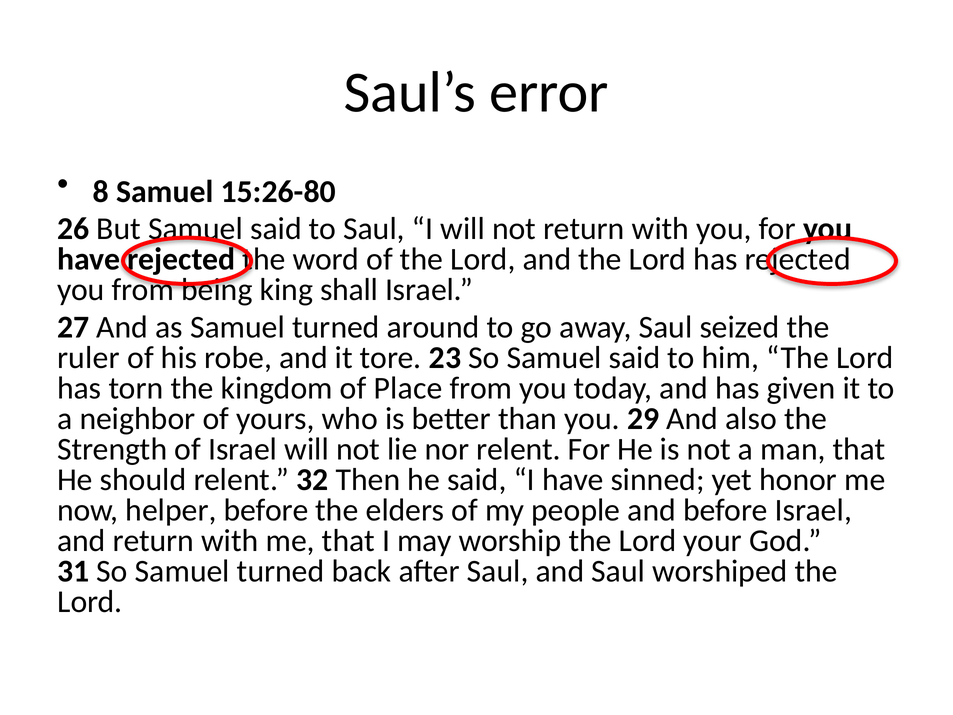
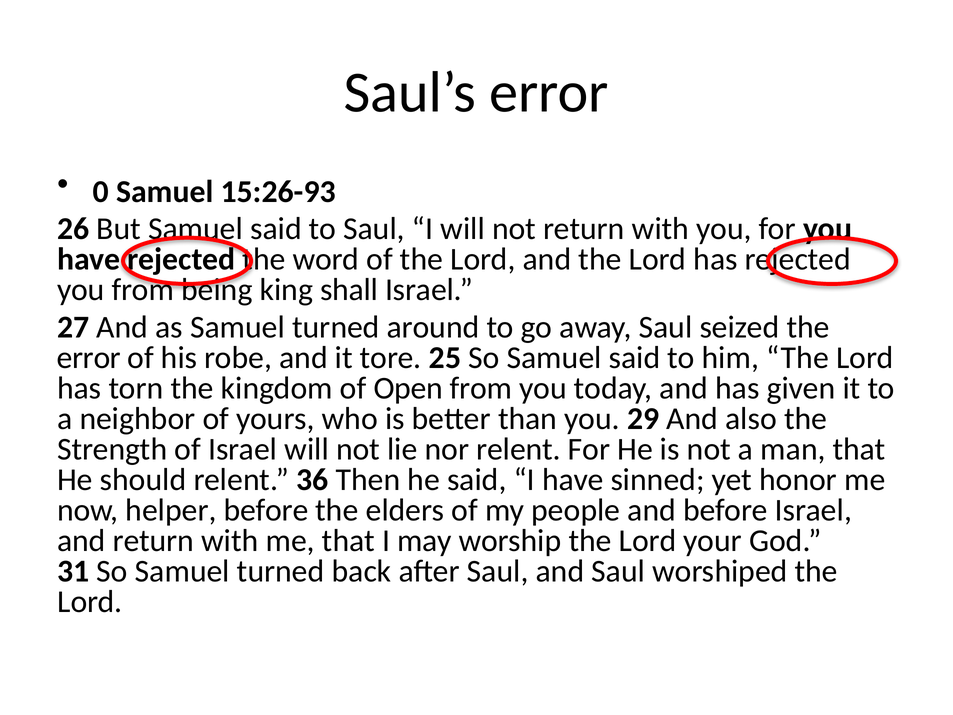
8: 8 -> 0
15:26-80: 15:26-80 -> 15:26-93
ruler at (89, 358): ruler -> error
23: 23 -> 25
Place: Place -> Open
32: 32 -> 36
